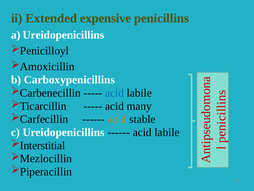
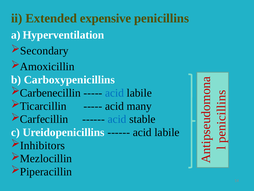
a Ureidopenicillins: Ureidopenicillins -> Hyperventilation
Penicilloyl: Penicilloyl -> Secondary
acid at (117, 119) colour: orange -> blue
Interstitial: Interstitial -> Inhibitors
